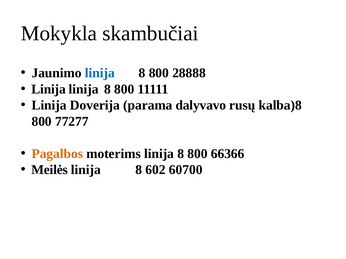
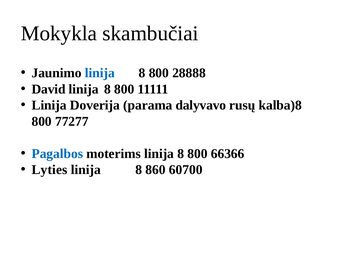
Linija at (49, 89): Linija -> David
Pagalbos colour: orange -> blue
Meilės: Meilės -> Lyties
602: 602 -> 860
